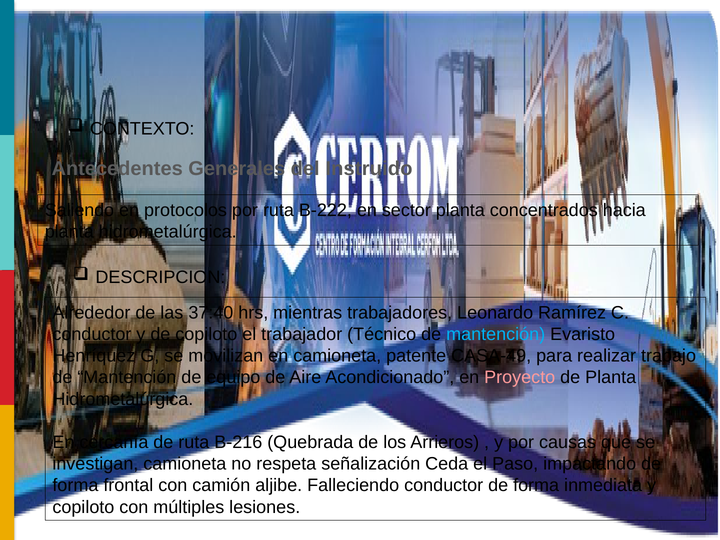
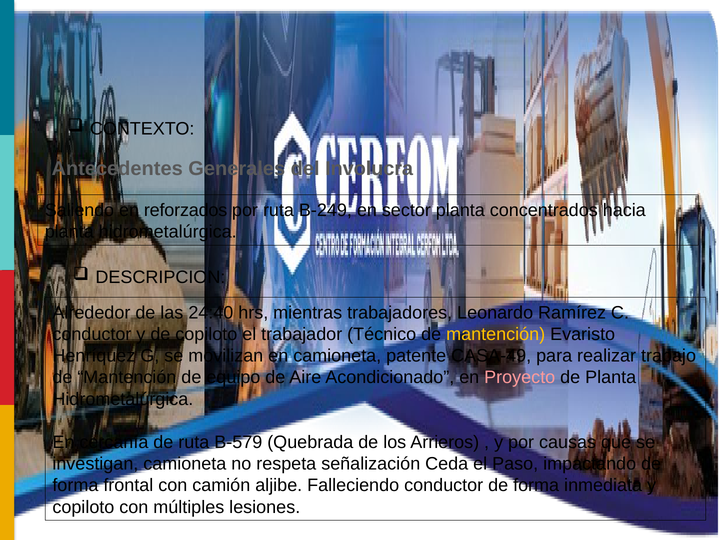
Instruido: Instruido -> Involucra
protocolos: protocolos -> reforzados
B-222: B-222 -> B-249
37:40: 37:40 -> 24:40
mantención at (496, 334) colour: light blue -> yellow
B-216: B-216 -> B-579
